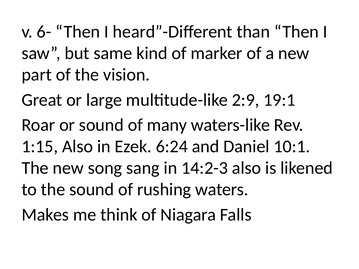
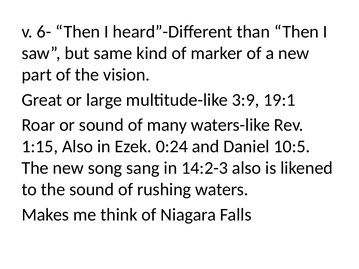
2:9: 2:9 -> 3:9
6:24: 6:24 -> 0:24
10:1: 10:1 -> 10:5
